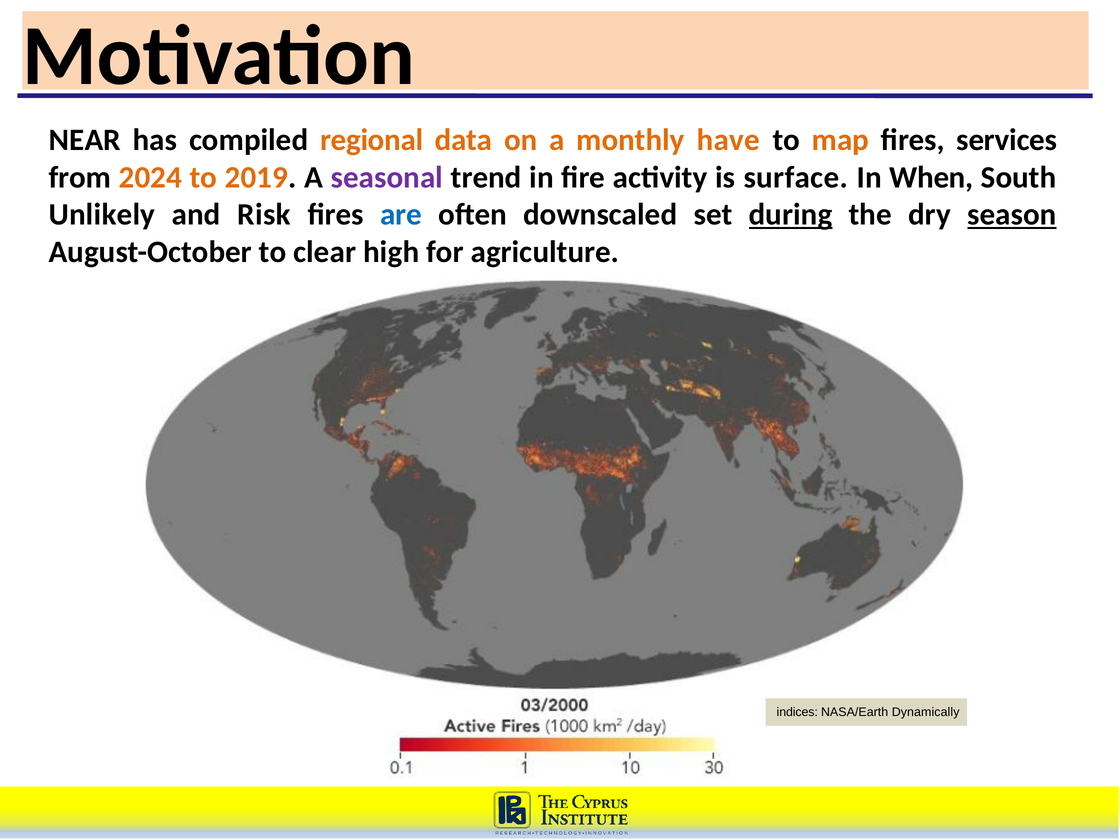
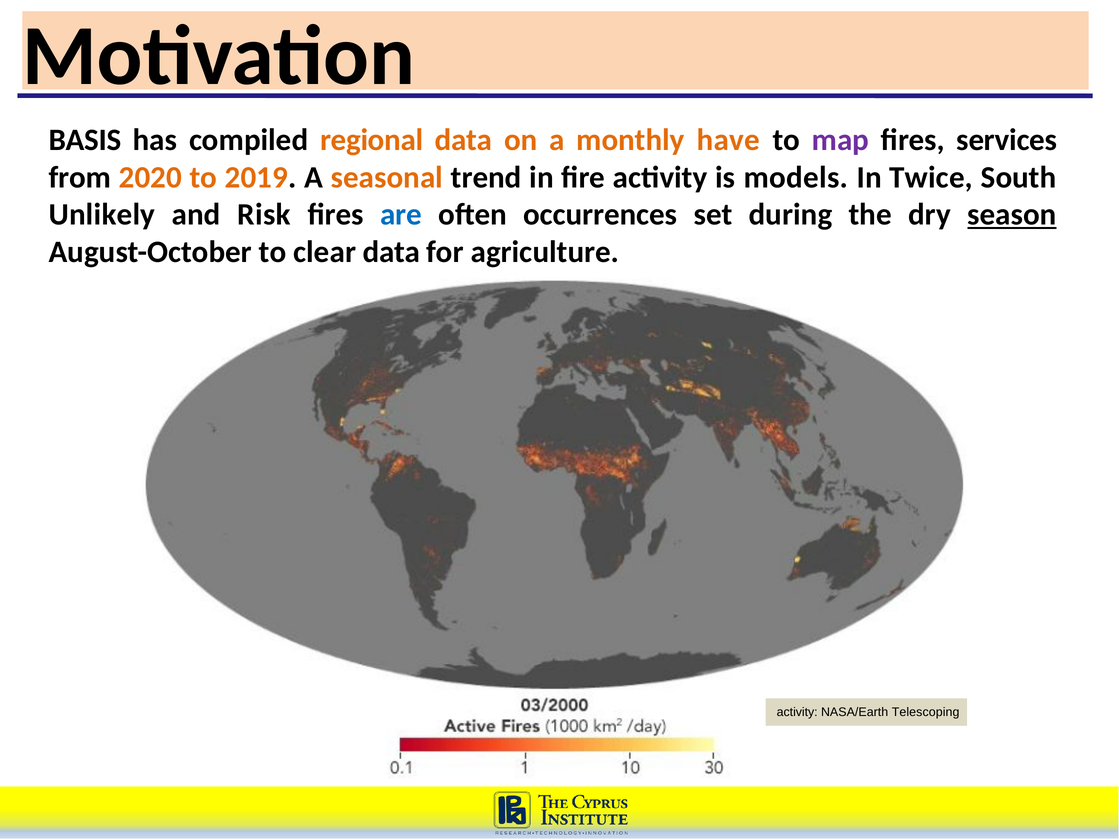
NEAR: NEAR -> BASIS
map colour: orange -> purple
2024: 2024 -> 2020
seasonal colour: purple -> orange
surface: surface -> models
When: When -> Twice
downscaled: downscaled -> occurrences
during underline: present -> none
clear high: high -> data
indices at (797, 712): indices -> activity
Dynamically: Dynamically -> Telescoping
